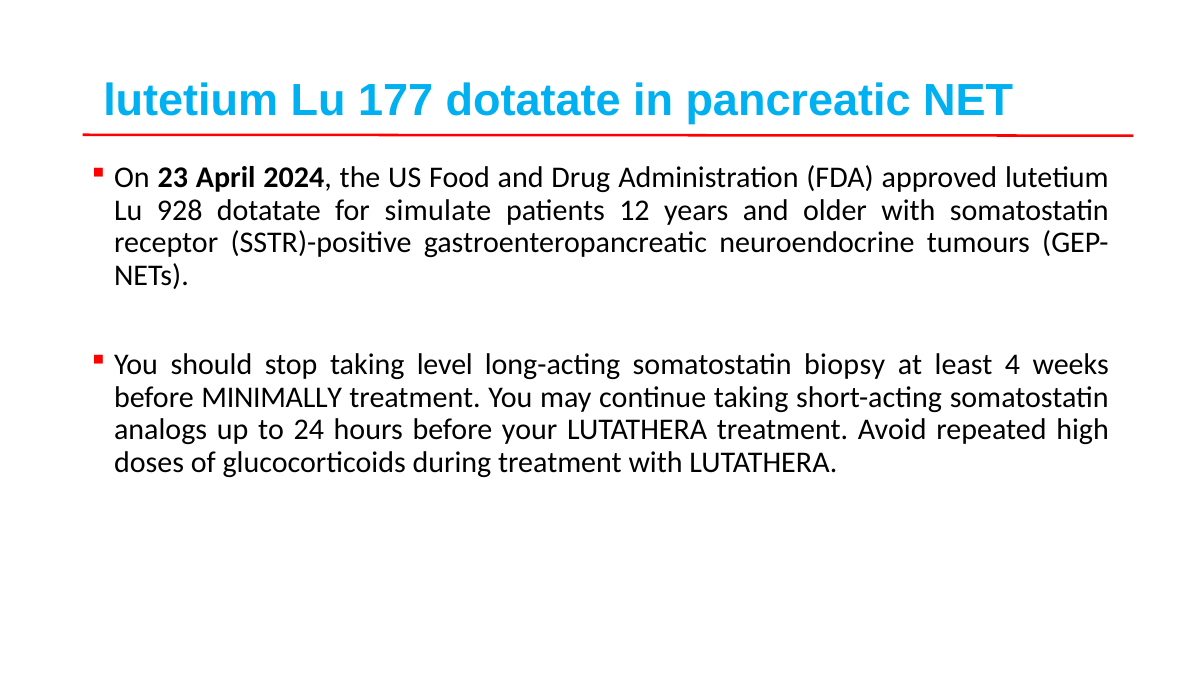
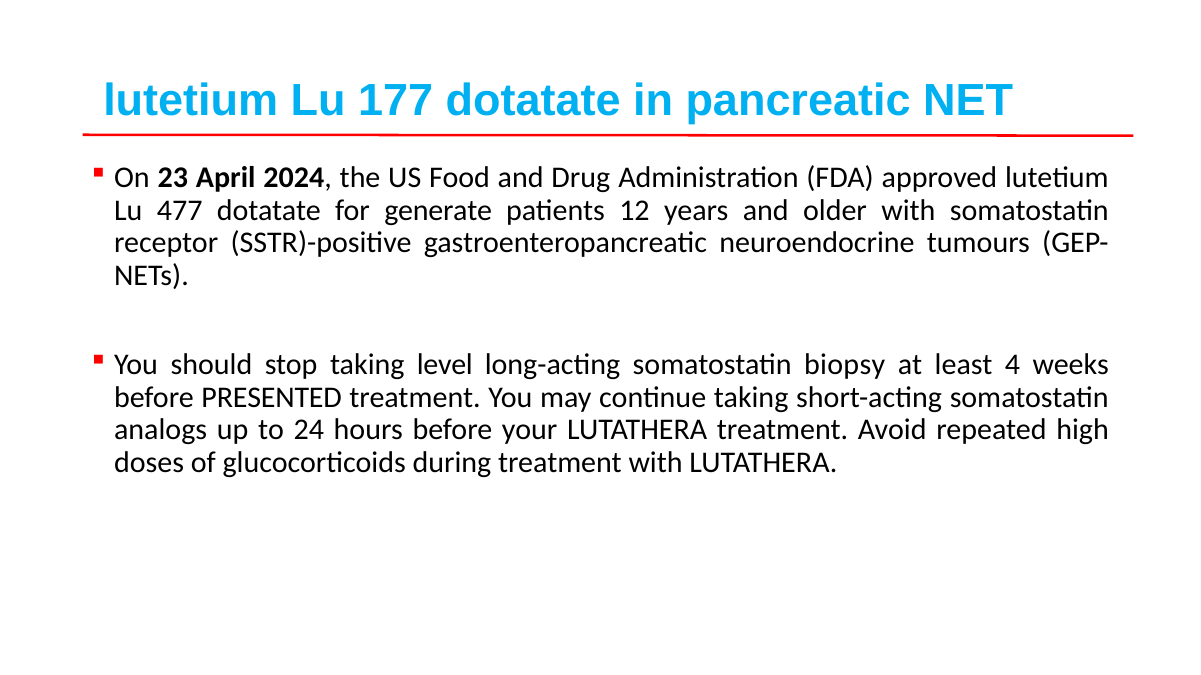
928: 928 -> 477
simulate: simulate -> generate
MINIMALLY: MINIMALLY -> PRESENTED
